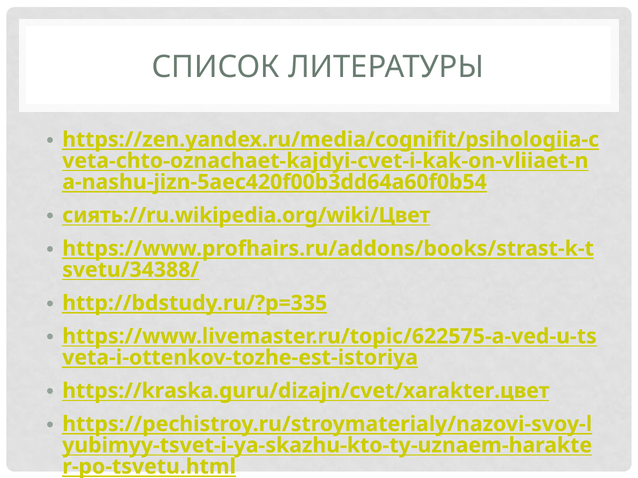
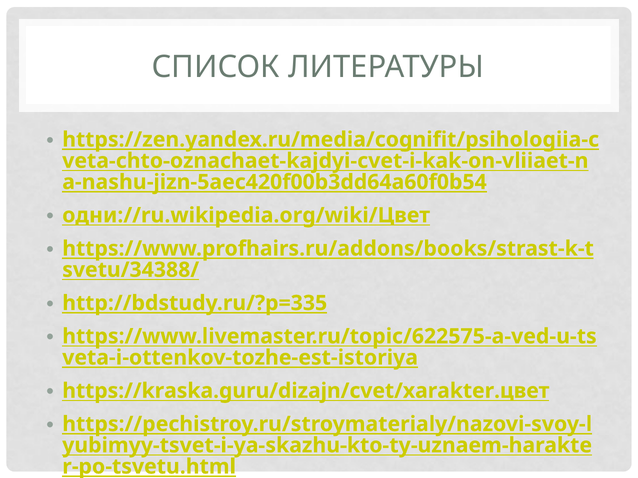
сиять://ru.wikipedia.org/wiki/Цвет: сиять://ru.wikipedia.org/wiki/Цвет -> одни://ru.wikipedia.org/wiki/Цвет
